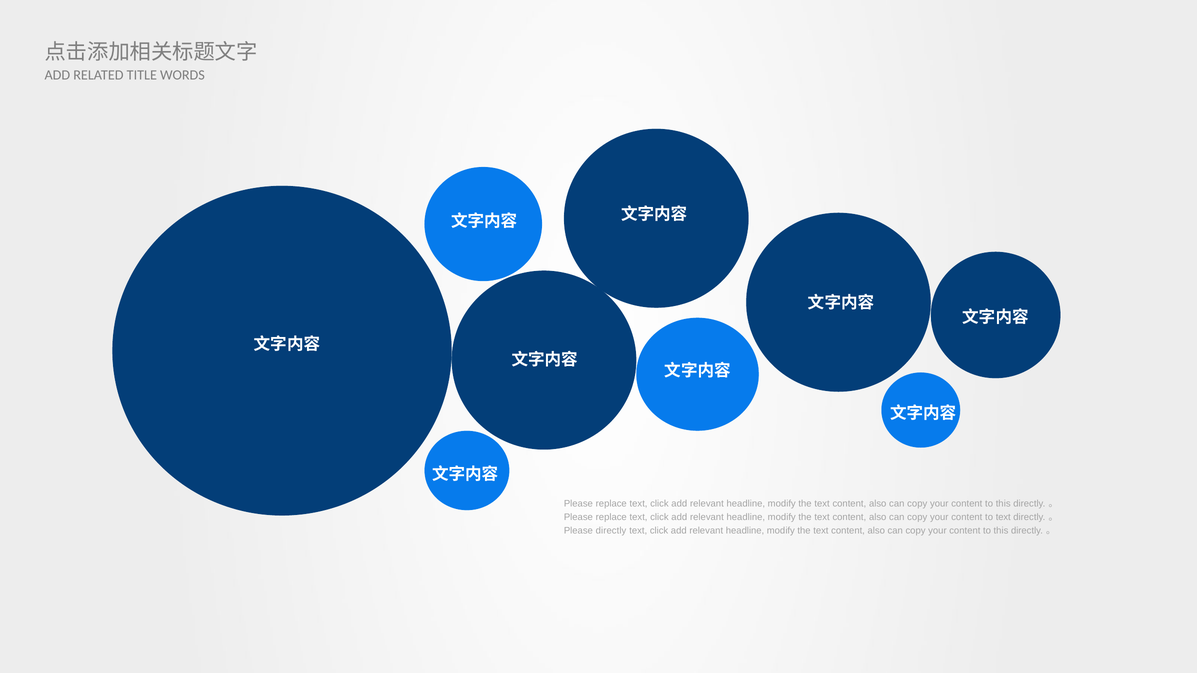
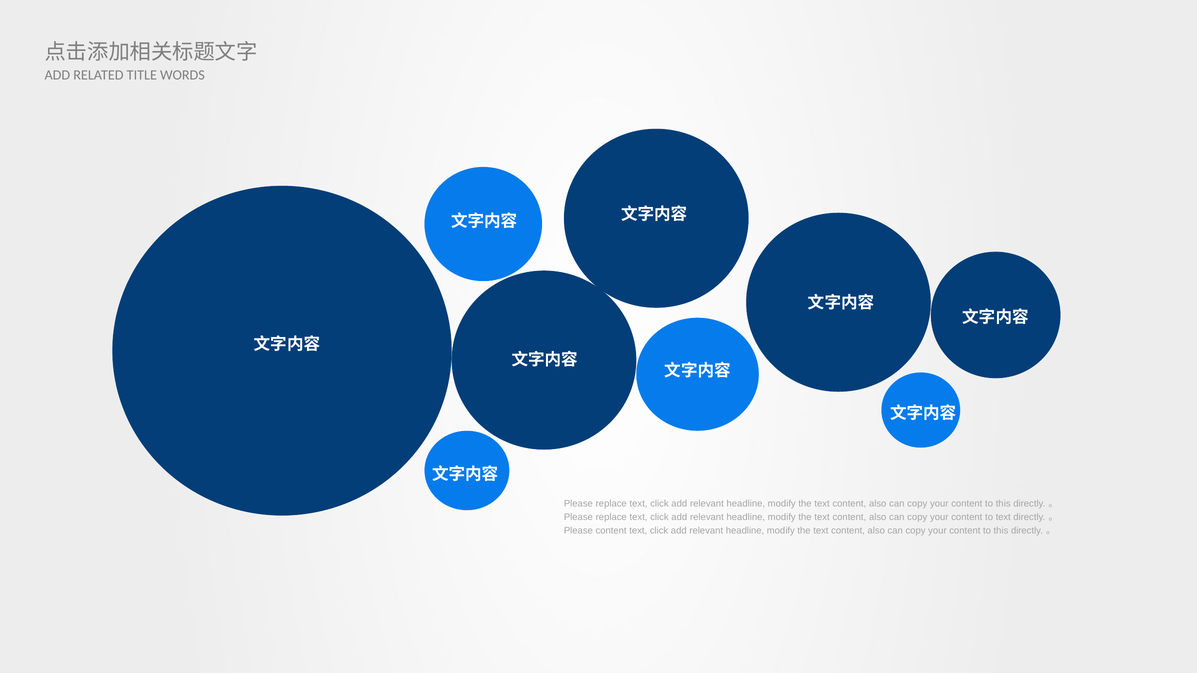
Please directly: directly -> content
